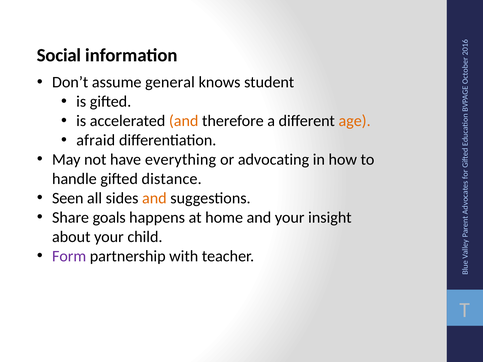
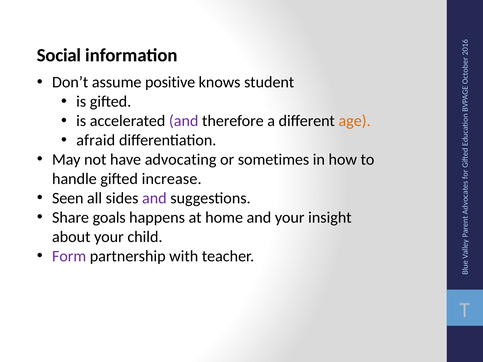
general: general -> positive
and at (184, 121) colour: orange -> purple
everything: everything -> advocating
advocating: advocating -> sometimes
distance: distance -> increase
and at (154, 198) colour: orange -> purple
